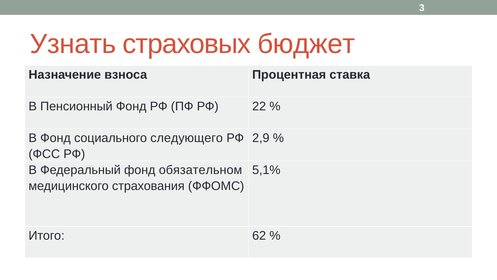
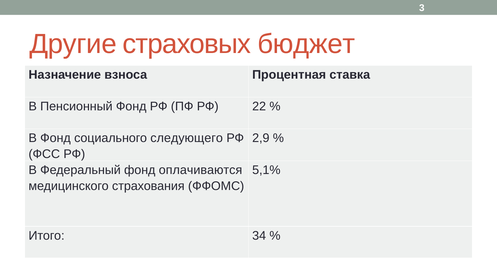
Узнать: Узнать -> Другие
обязательном: обязательном -> оплачиваются
62: 62 -> 34
